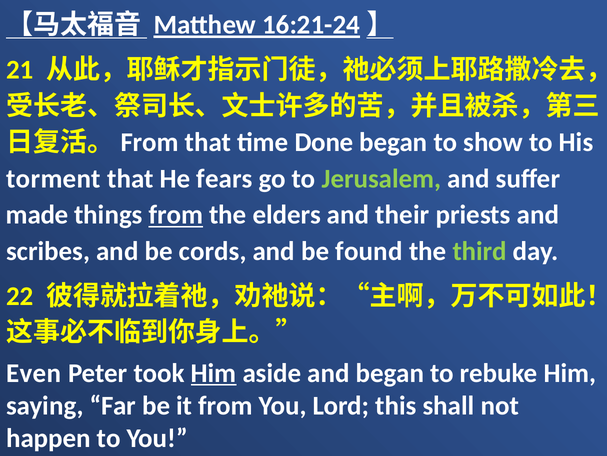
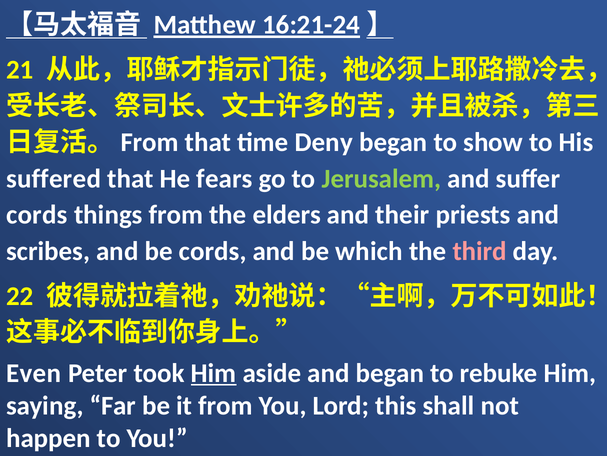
Done: Done -> Deny
torment: torment -> suffered
made at (37, 215): made -> cords
from at (176, 215) underline: present -> none
found: found -> which
third colour: light green -> pink
